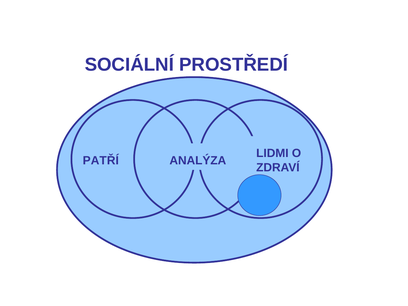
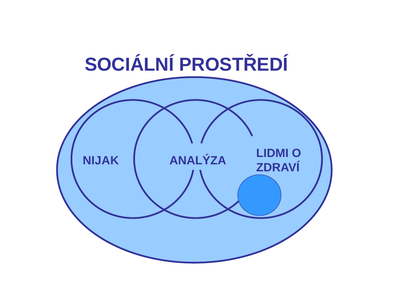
PATŘÍ: PATŘÍ -> NIJAK
